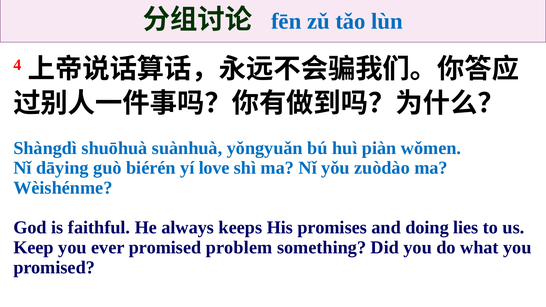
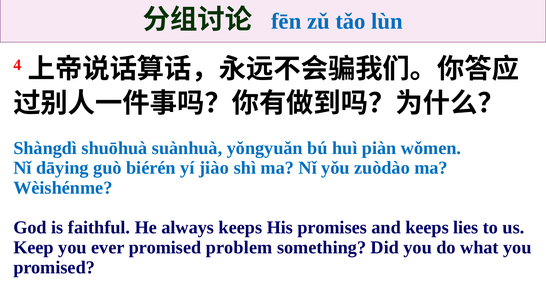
love: love -> jiào
and doing: doing -> keeps
